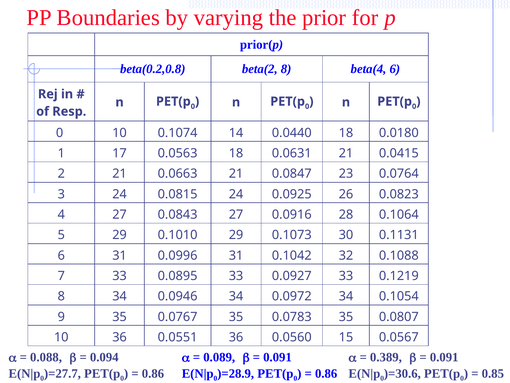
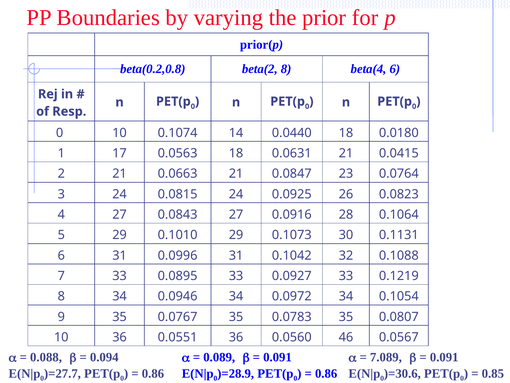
15: 15 -> 46
0.389: 0.389 -> 7.089
